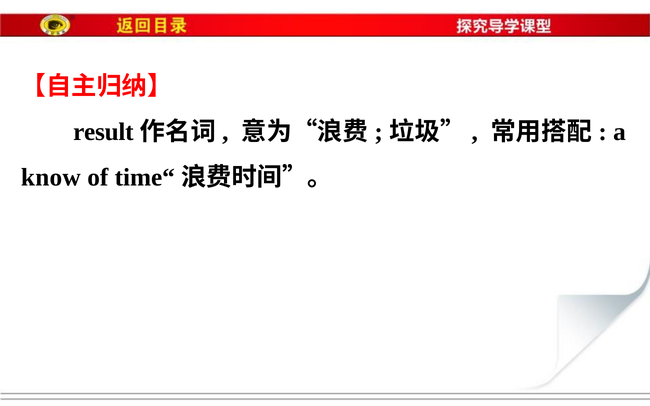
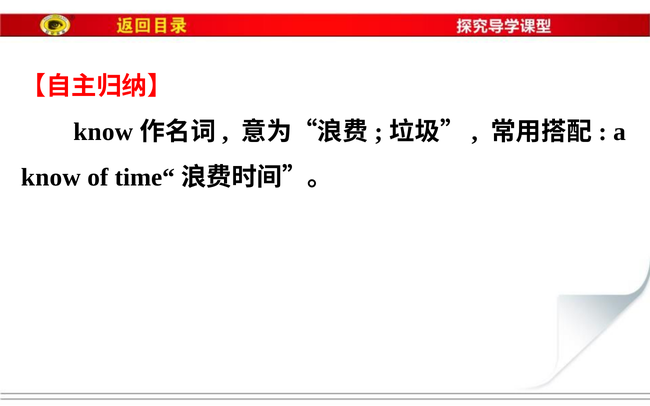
result at (103, 132): result -> know
